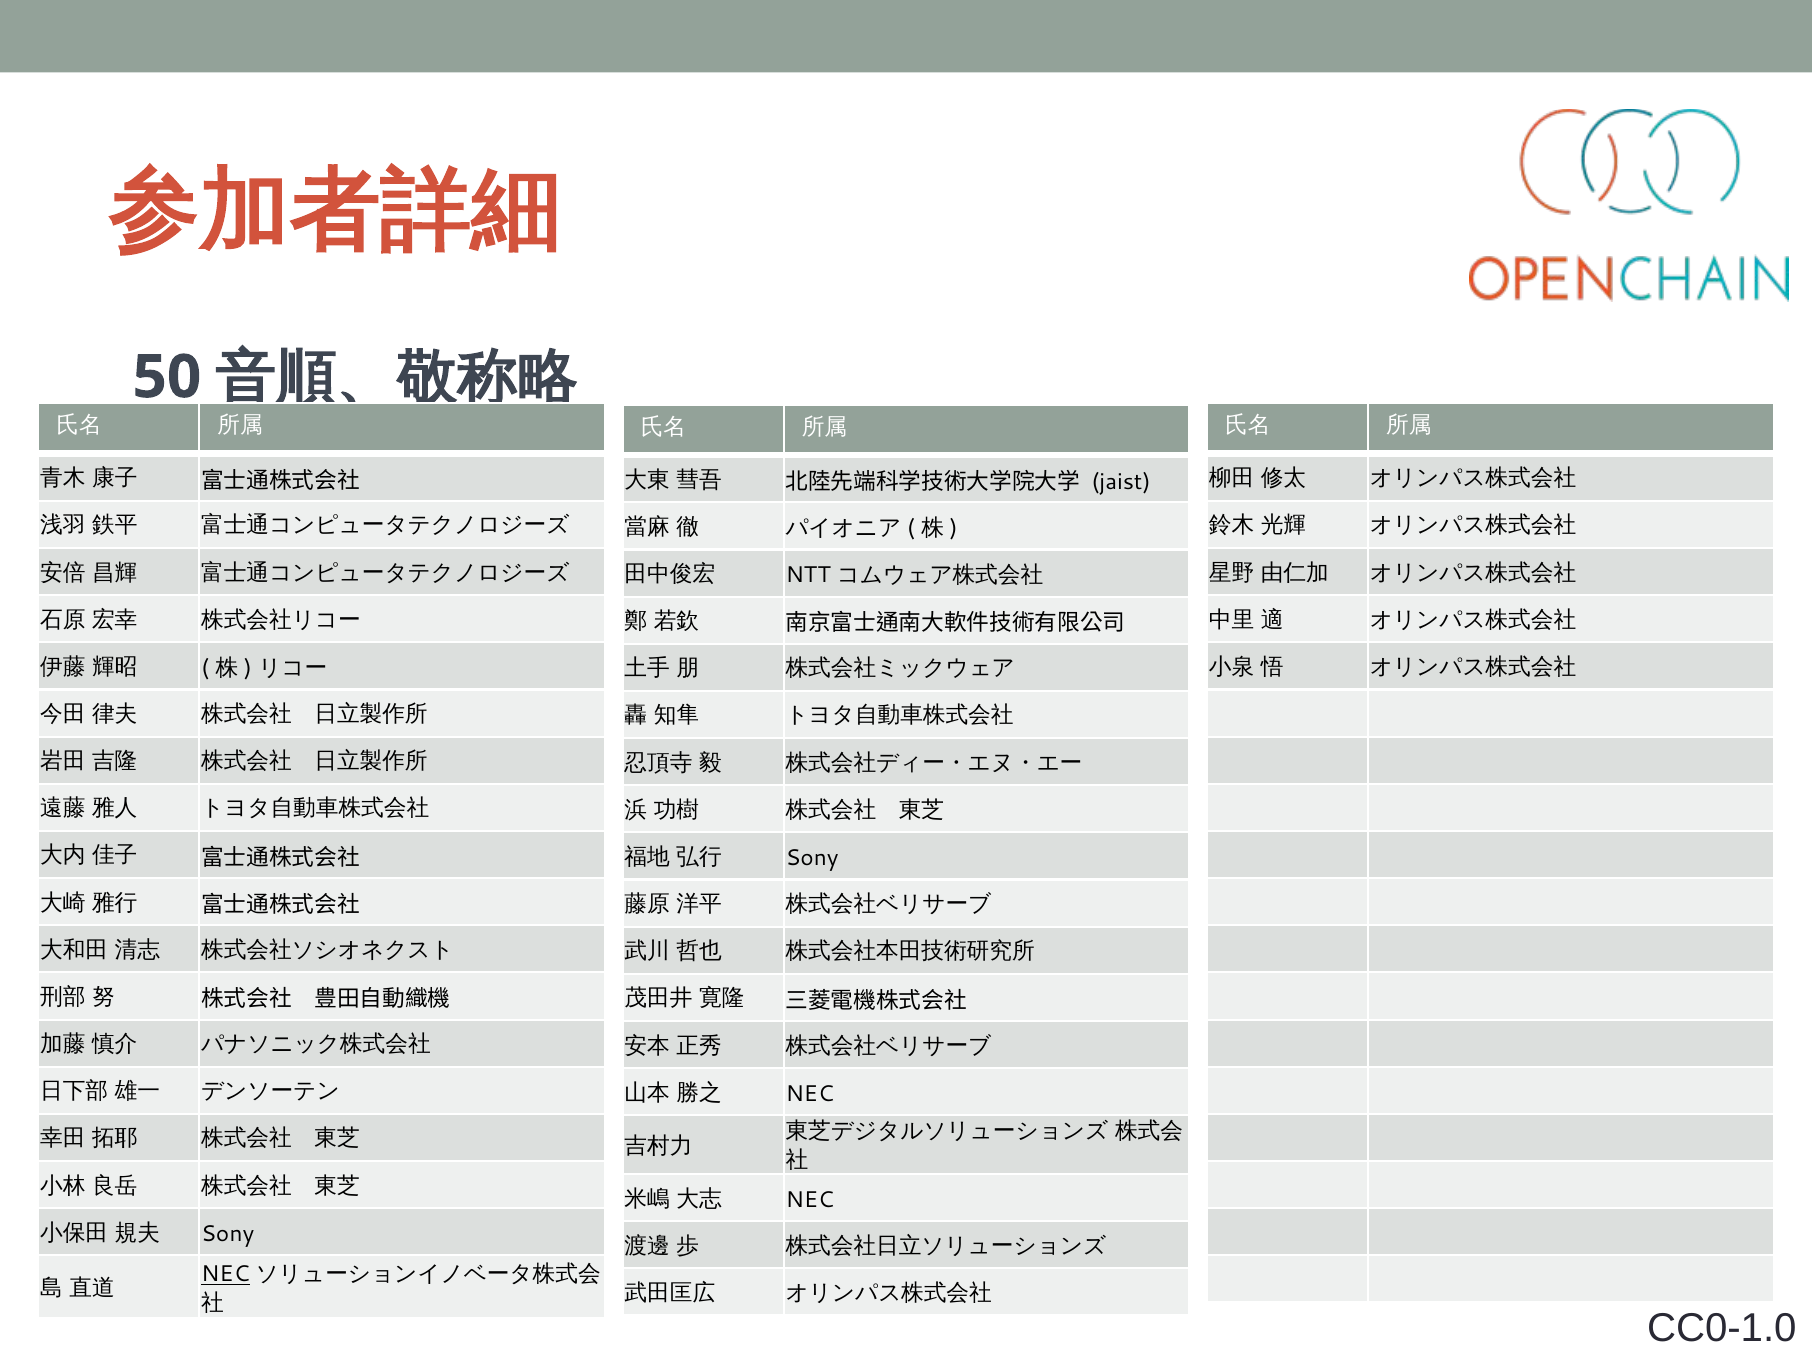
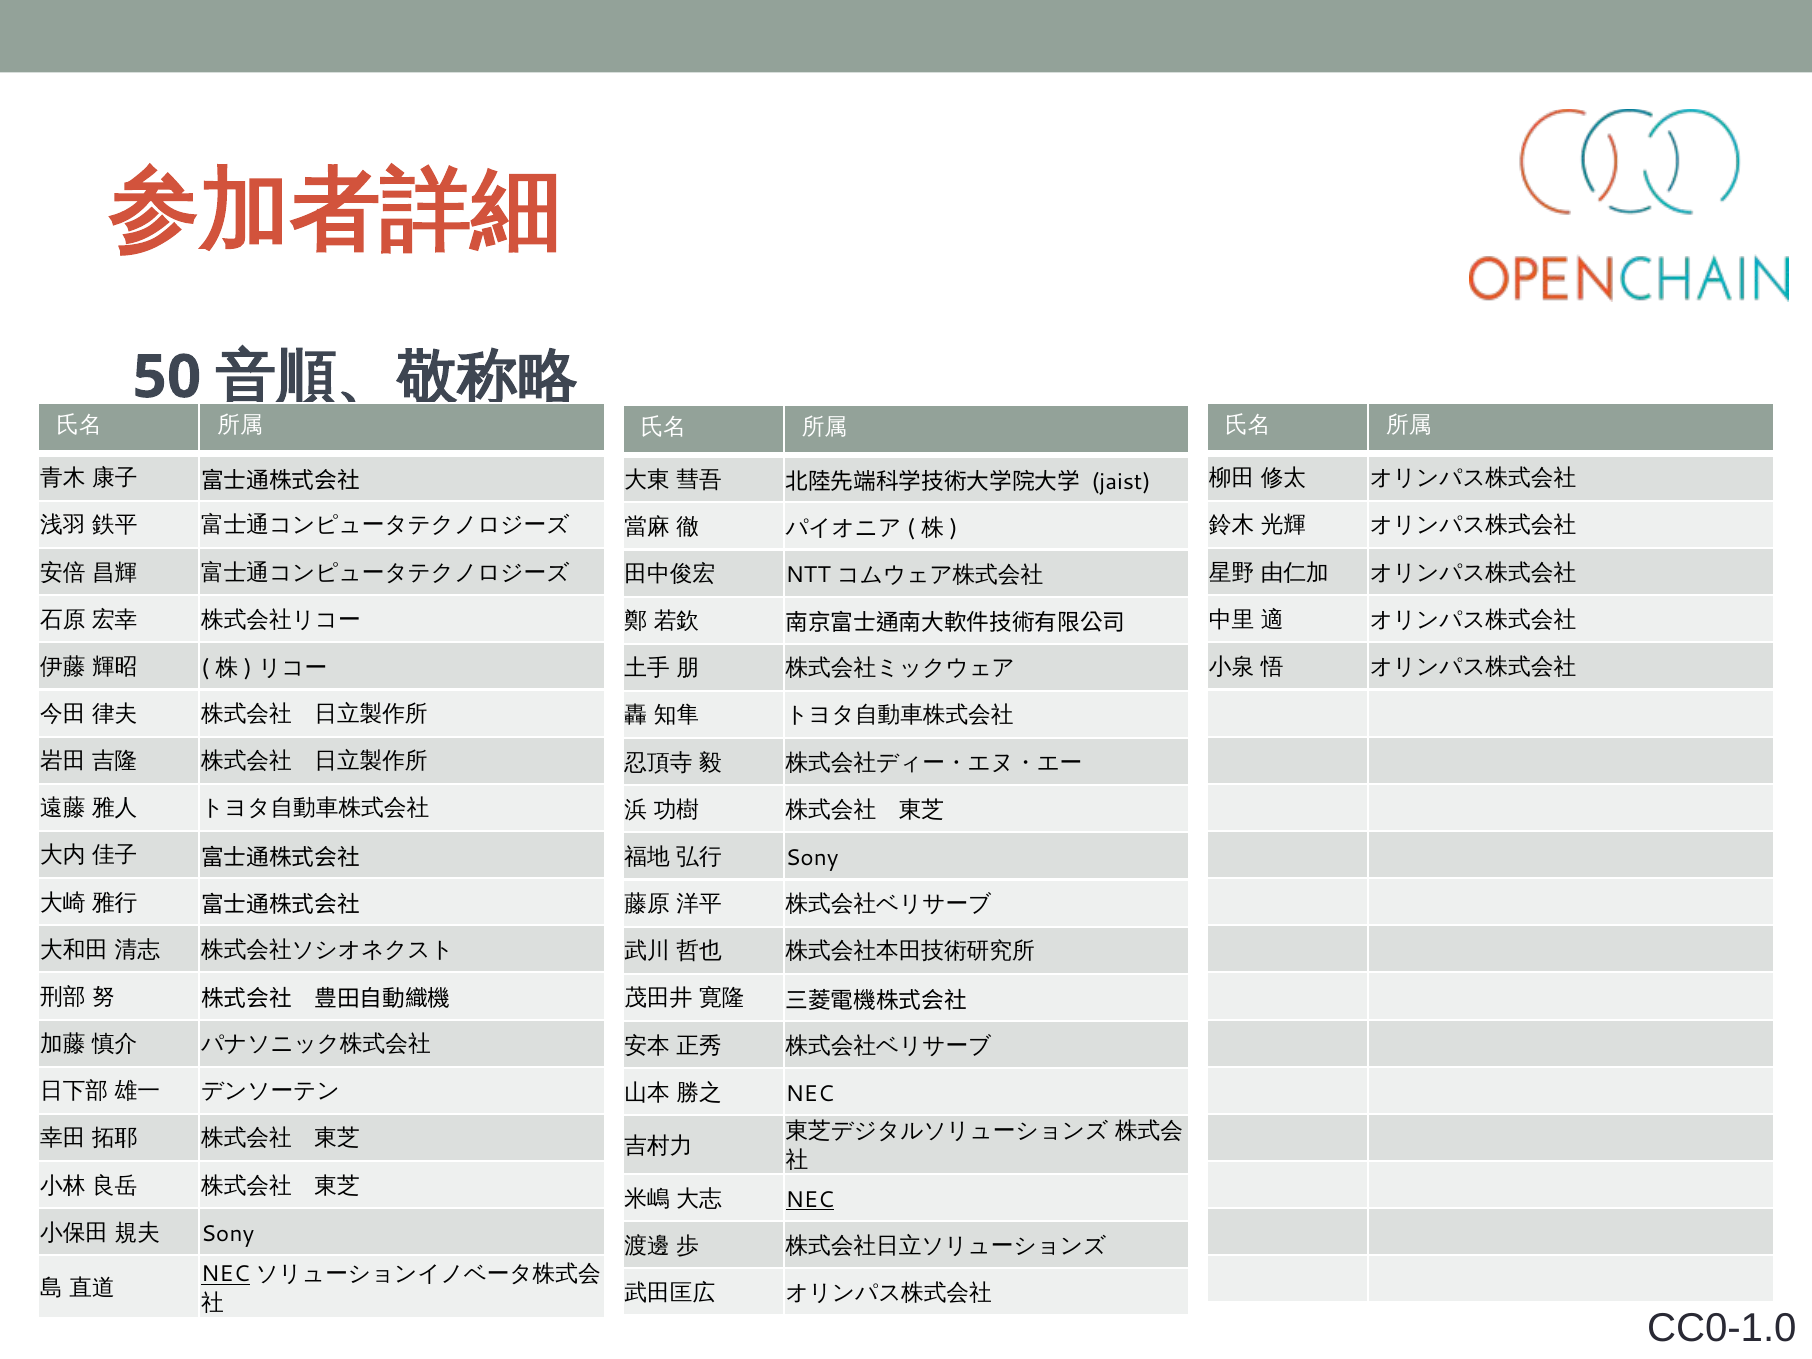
NEC at (810, 1200) underline: none -> present
